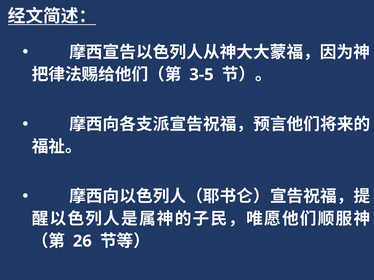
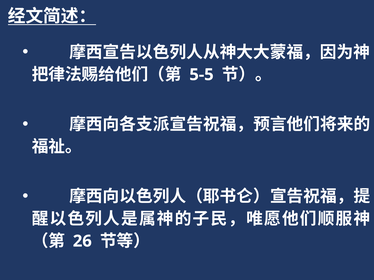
3-5: 3-5 -> 5-5
